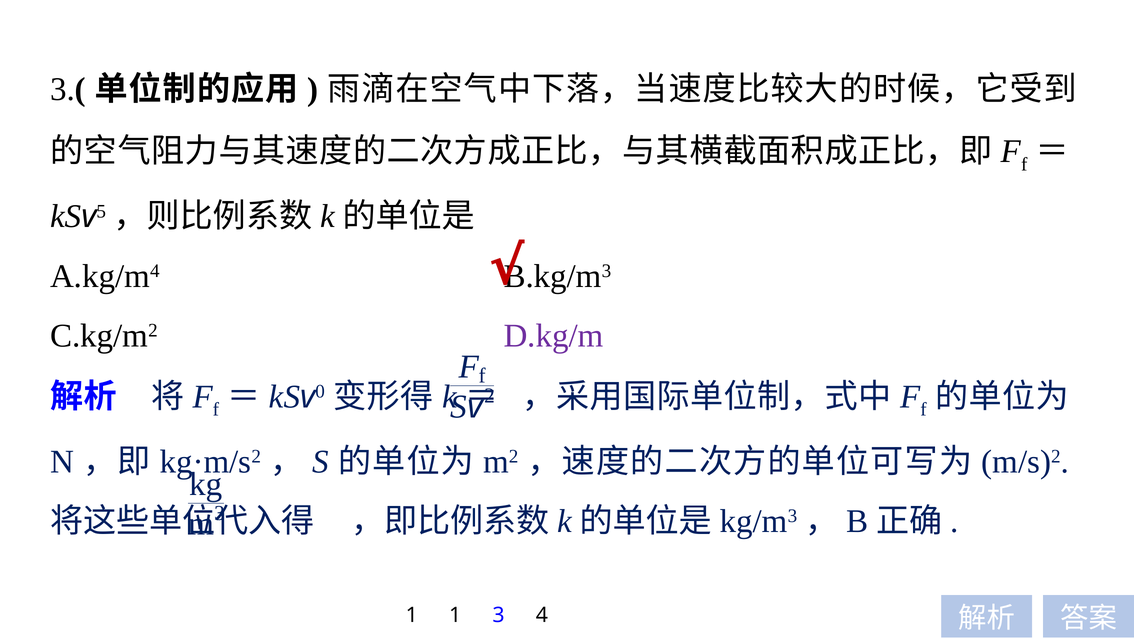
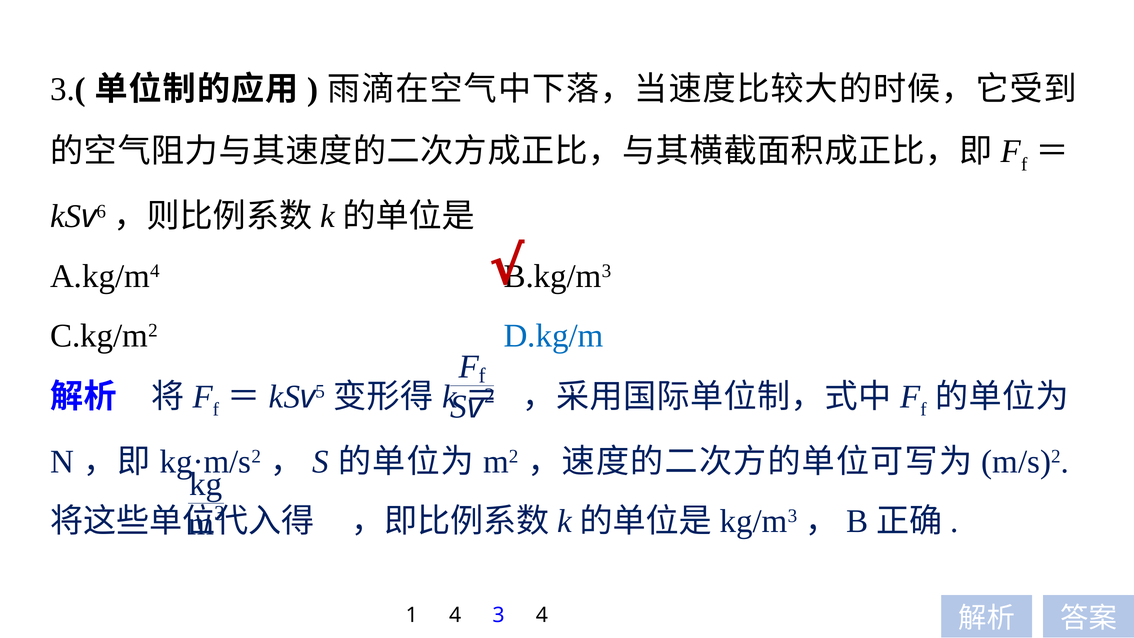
5: 5 -> 6
D.kg/m colour: purple -> blue
0: 0 -> 5
1 1: 1 -> 4
